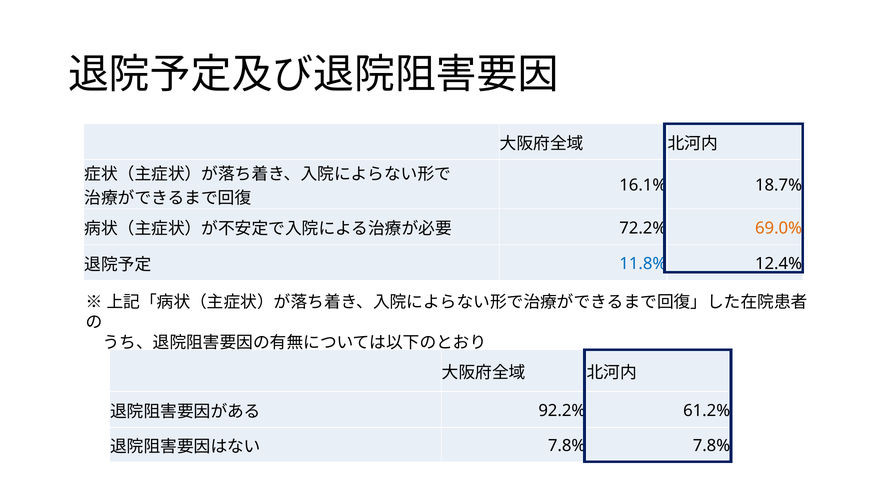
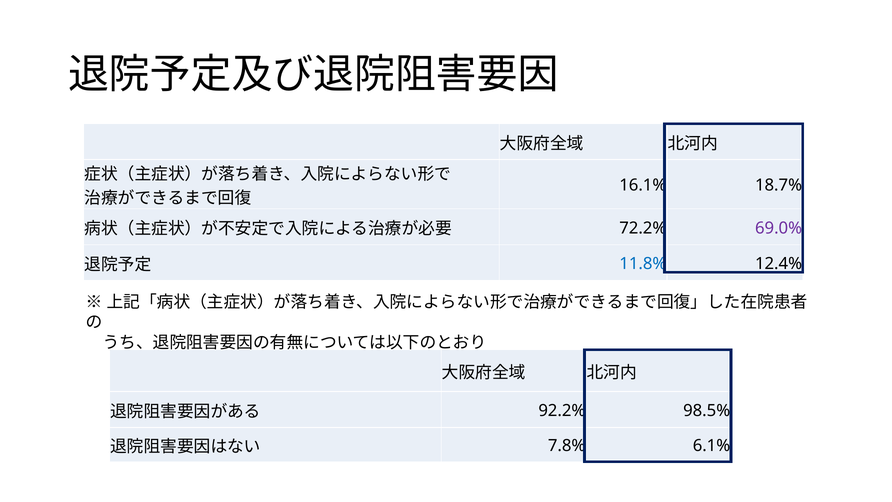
69.0% colour: orange -> purple
61.2%: 61.2% -> 98.5%
7.8% 7.8%: 7.8% -> 6.1%
